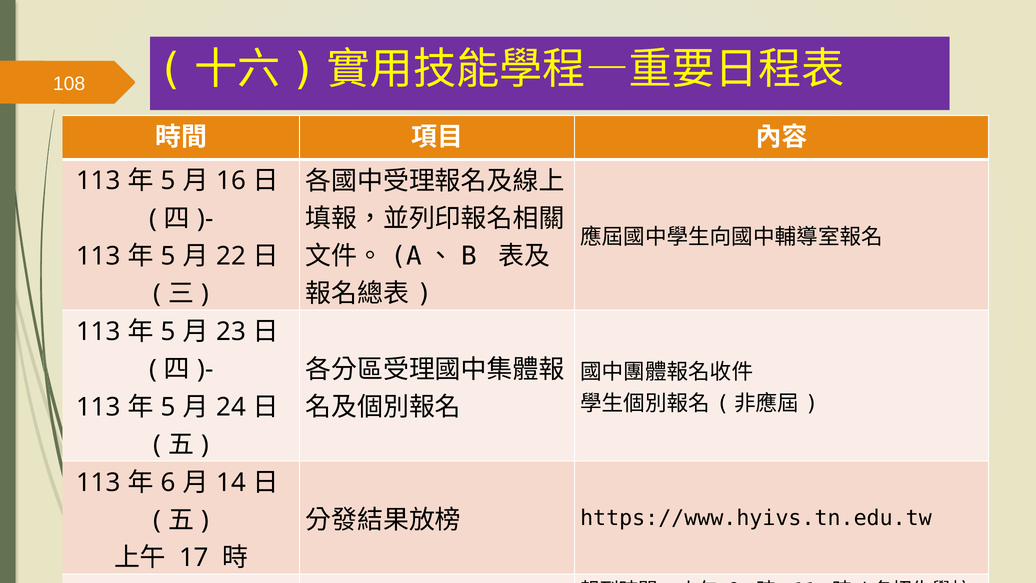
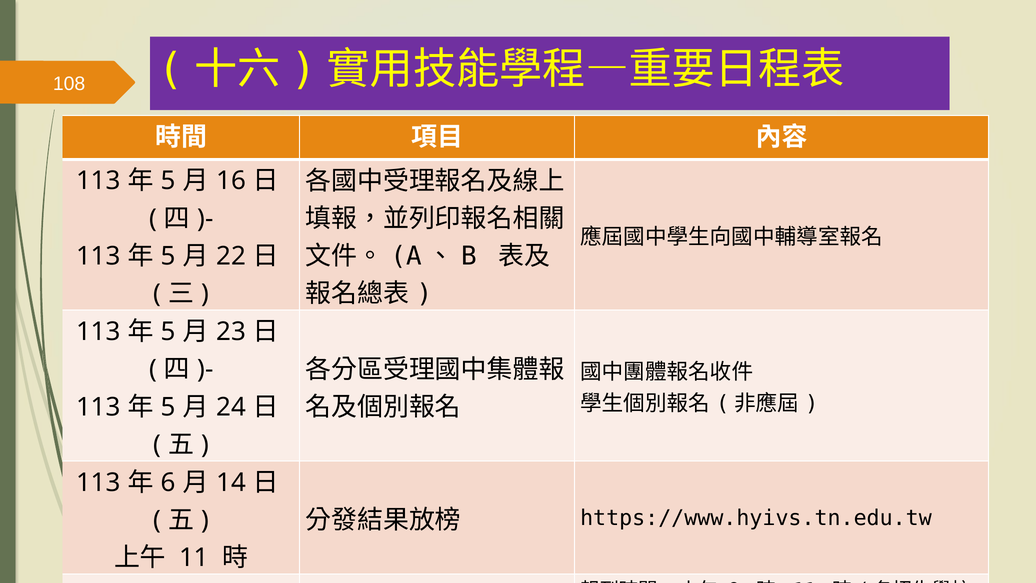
17 at (194, 558): 17 -> 11
